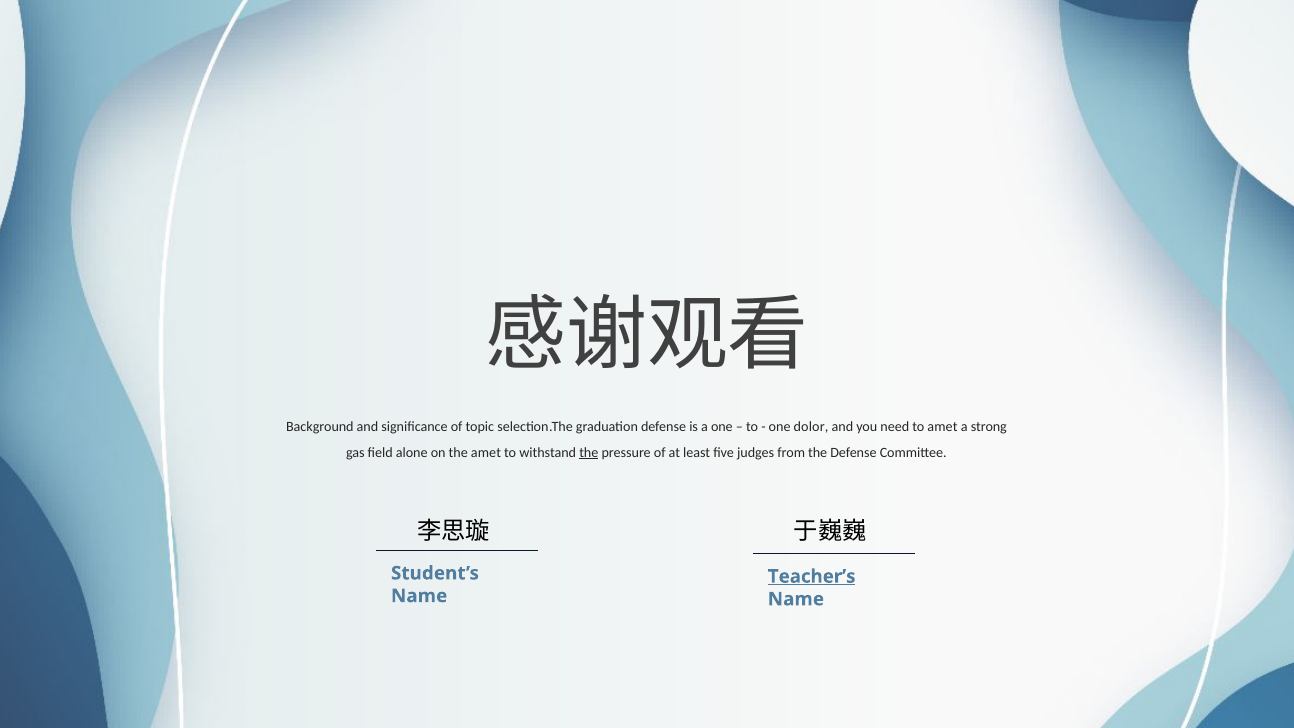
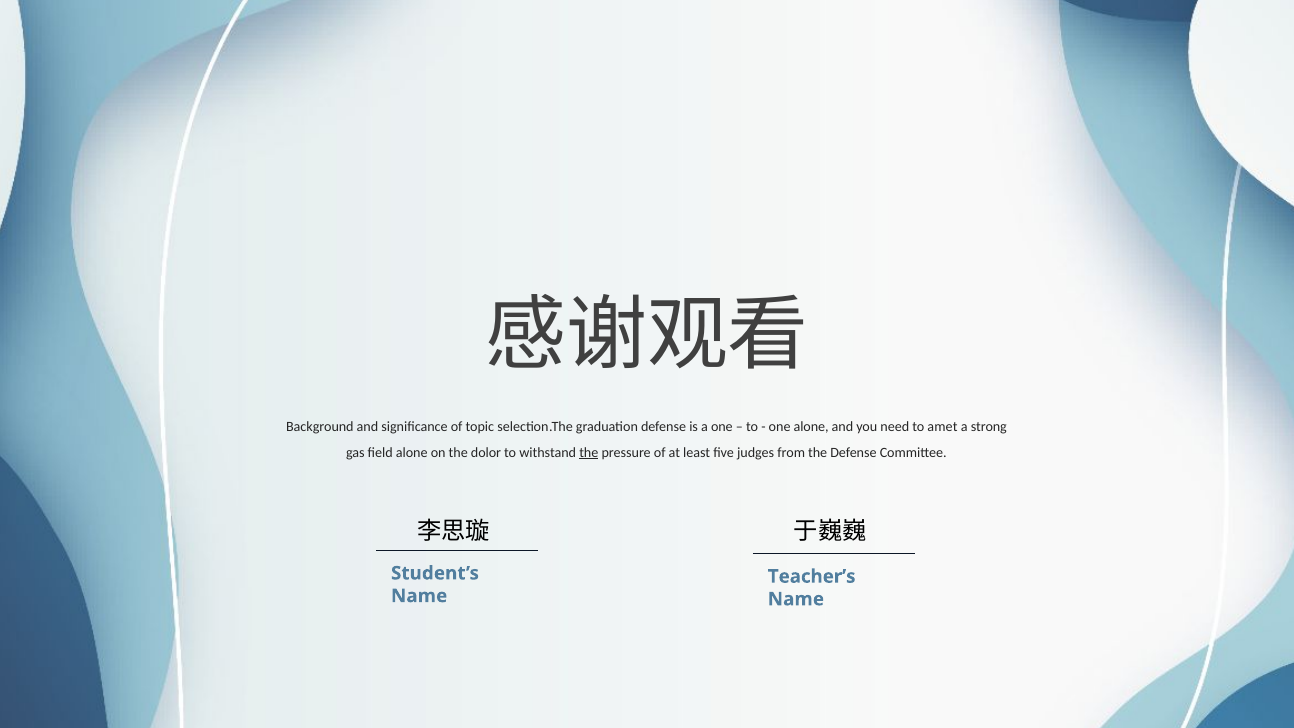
one dolor: dolor -> alone
the amet: amet -> dolor
Teacher’s underline: present -> none
